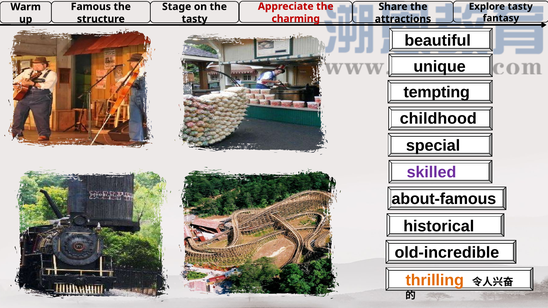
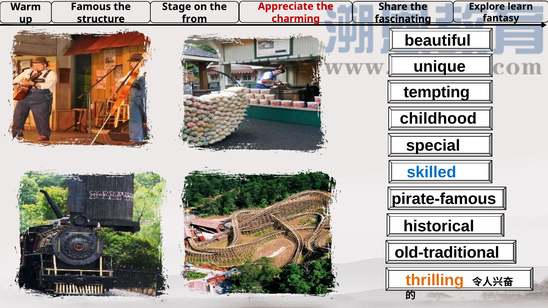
Explore tasty: tasty -> learn
attractions: attractions -> fascinating
tasty at (195, 19): tasty -> from
skilled colour: purple -> blue
about-famous: about-famous -> pirate-famous
old-incredible: old-incredible -> old-traditional
